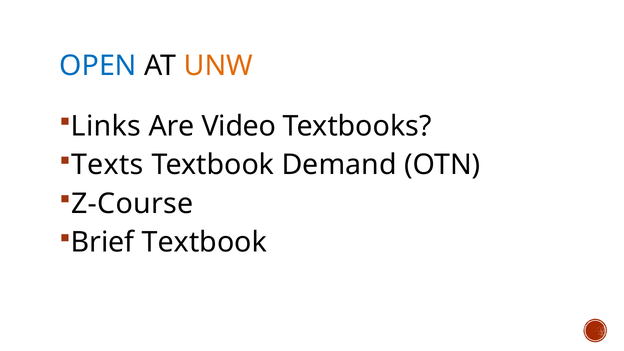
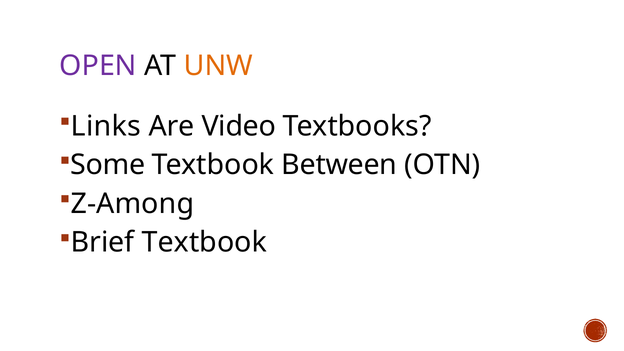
OPEN colour: blue -> purple
Texts: Texts -> Some
Demand: Demand -> Between
Z-Course: Z-Course -> Z-Among
